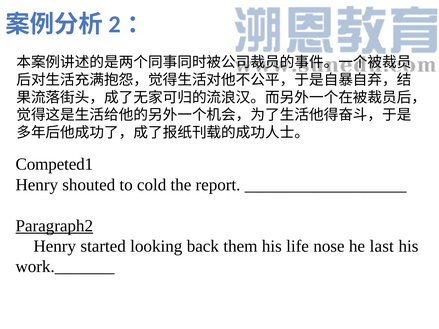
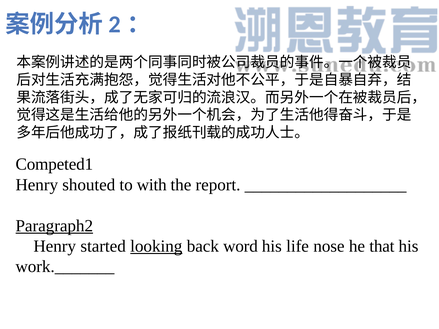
cold: cold -> with
looking underline: none -> present
them: them -> word
last: last -> that
